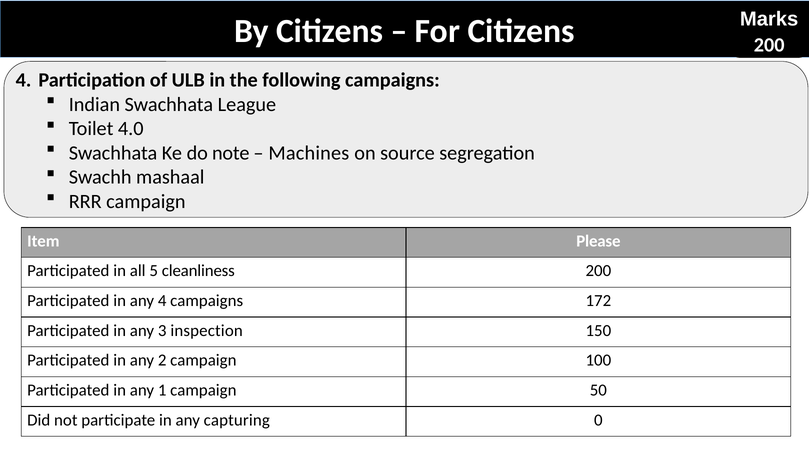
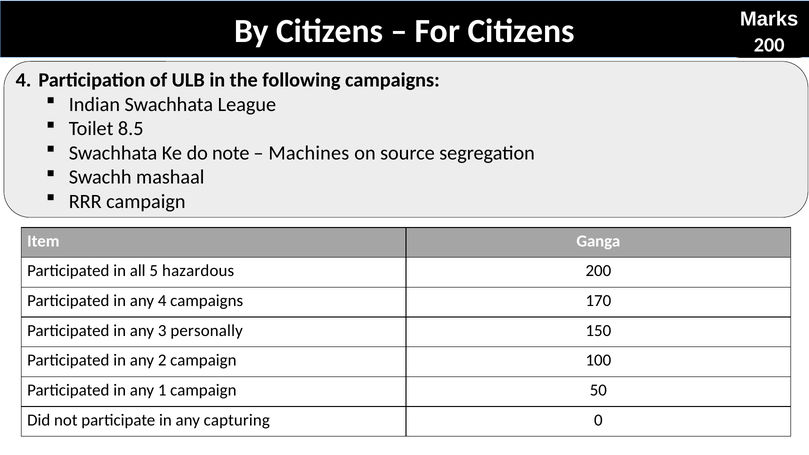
4.0: 4.0 -> 8.5
Please: Please -> Ganga
cleanliness: cleanliness -> hazardous
172: 172 -> 170
inspection: inspection -> personally
